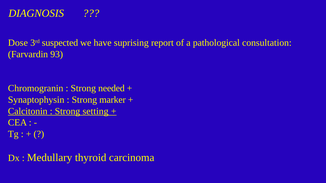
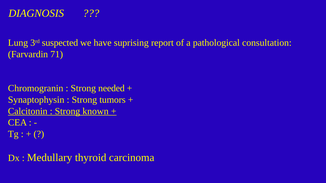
Dose: Dose -> Lung
93: 93 -> 71
marker: marker -> tumors
setting: setting -> known
